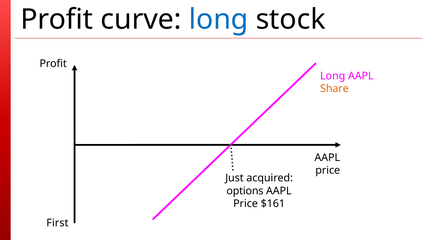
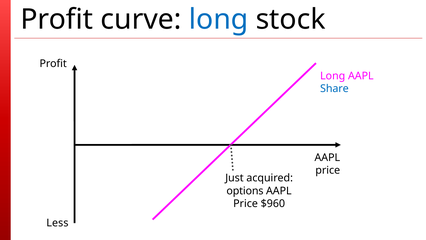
Share colour: orange -> blue
$161: $161 -> $960
First: First -> Less
